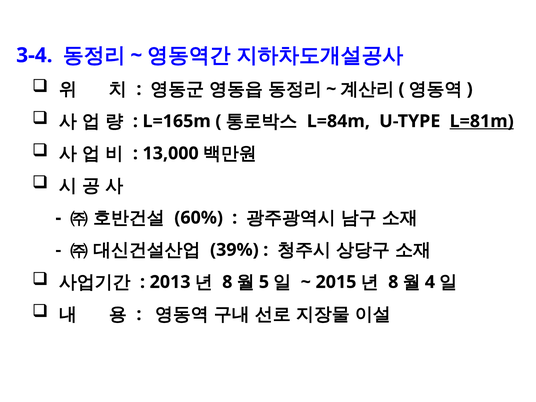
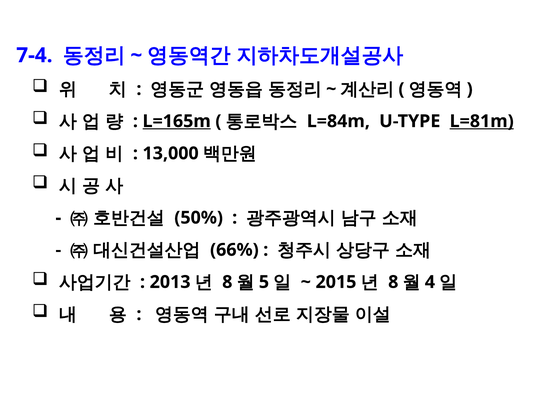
3-4: 3-4 -> 7-4
L=165m underline: none -> present
60%: 60% -> 50%
39%: 39% -> 66%
